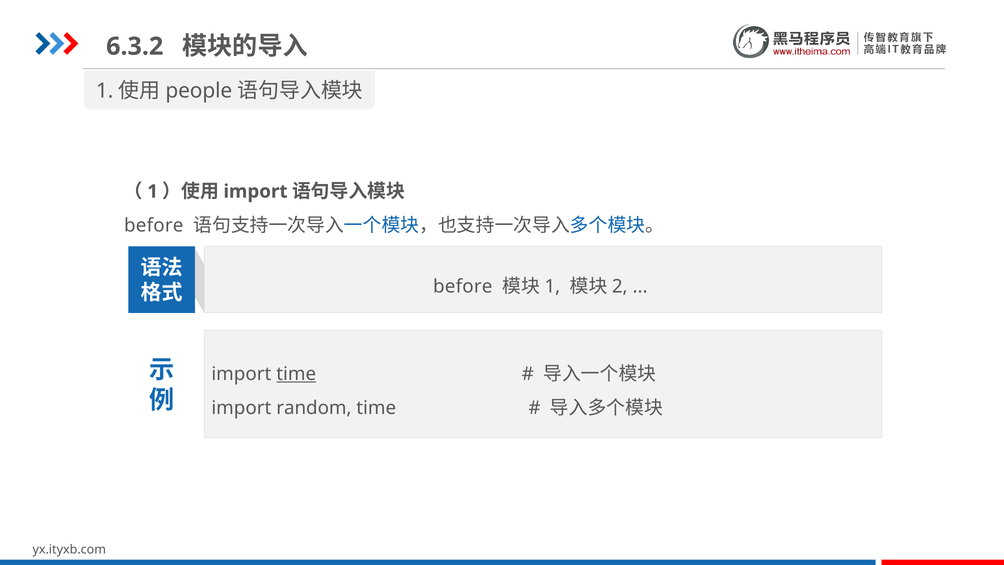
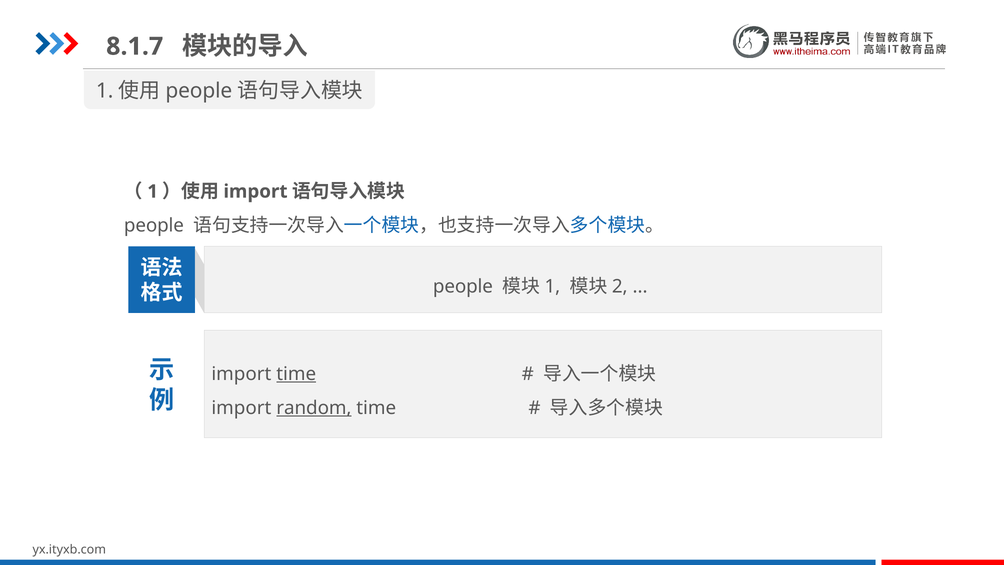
6.3.2: 6.3.2 -> 8.1.7
before at (154, 225): before -> people
before at (463, 287): before -> people
random underline: none -> present
